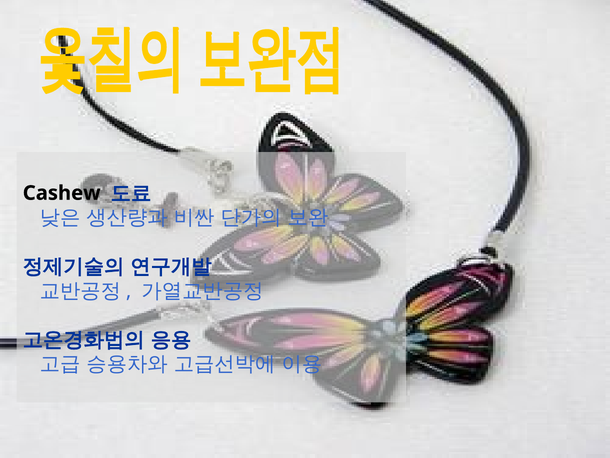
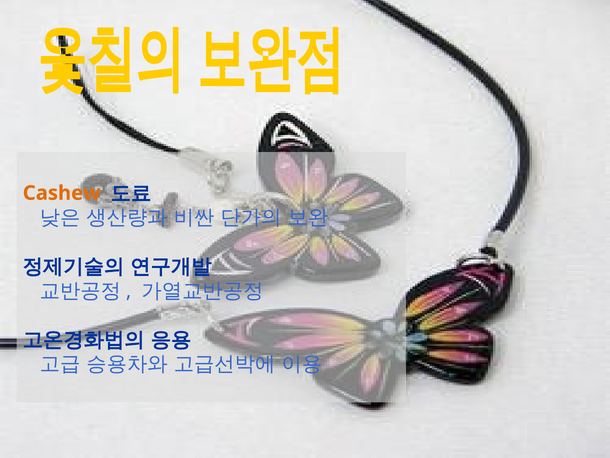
Cashew colour: black -> orange
